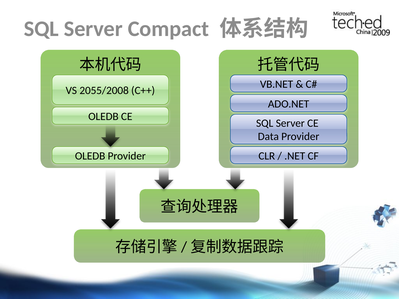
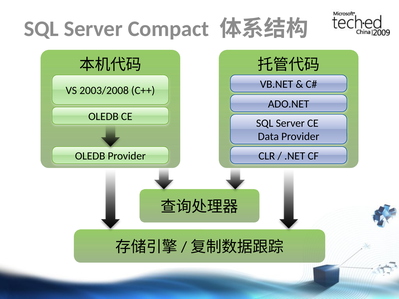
2055/2008: 2055/2008 -> 2003/2008
